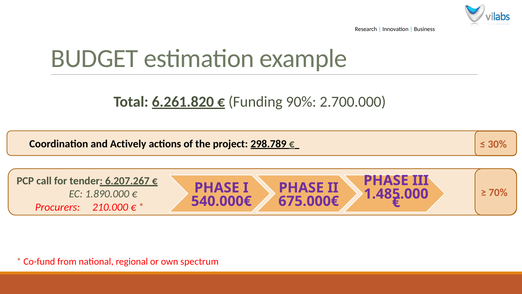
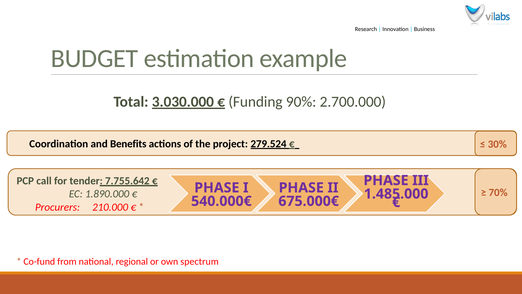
6.261.820: 6.261.820 -> 3.030.000
Actively: Actively -> Benefits
298.789: 298.789 -> 279.524
6.207.267: 6.207.267 -> 7.755.642
